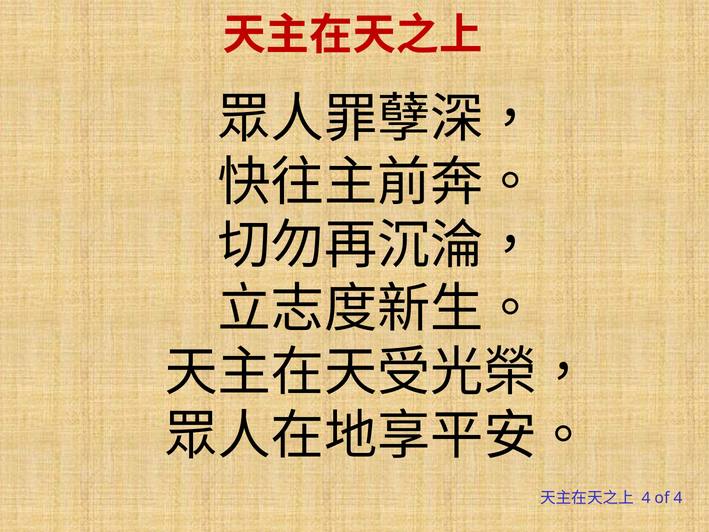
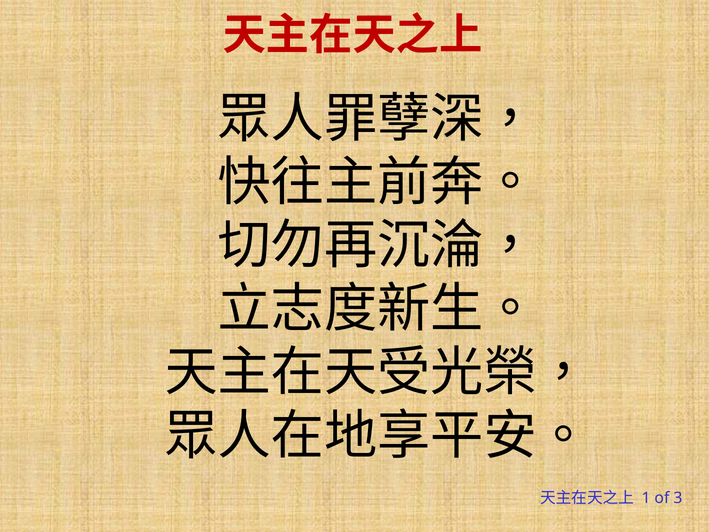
4 at (646, 498): 4 -> 1
of 4: 4 -> 3
